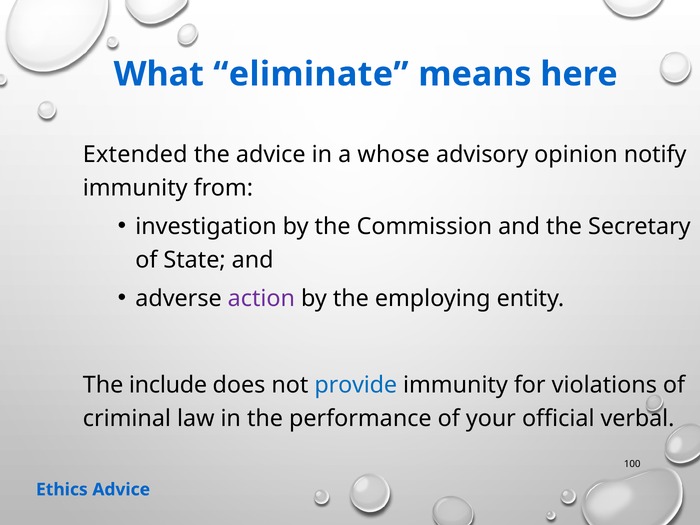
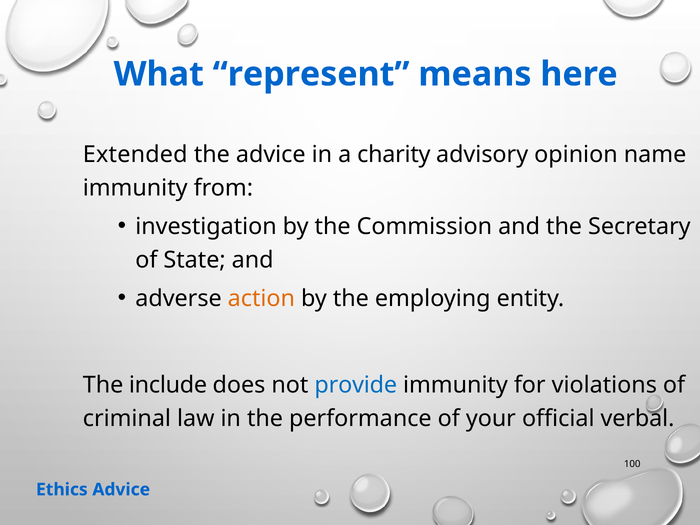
eliminate: eliminate -> represent
whose: whose -> charity
notify: notify -> name
action colour: purple -> orange
